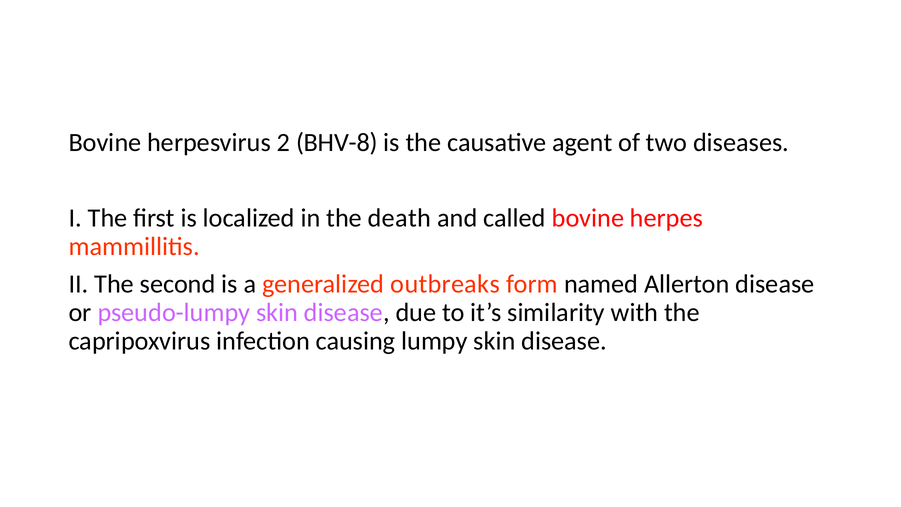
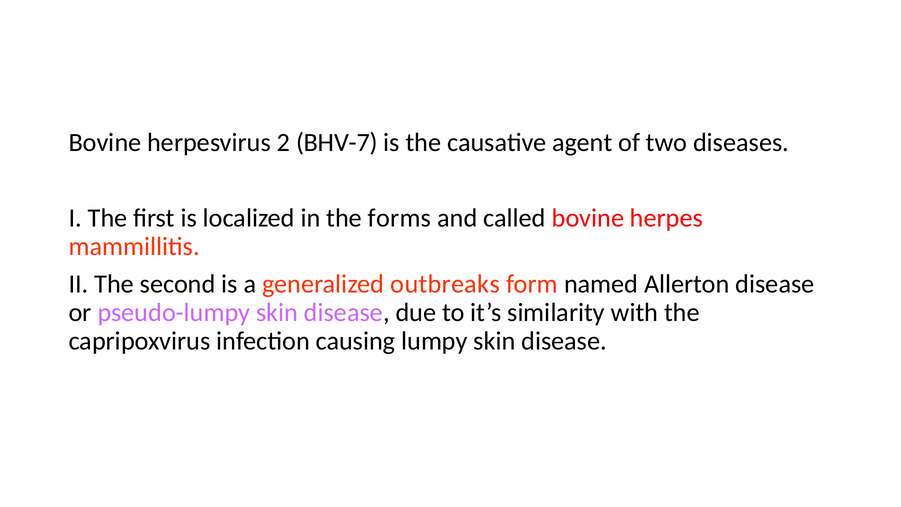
BHV-8: BHV-8 -> BHV-7
death: death -> forms
